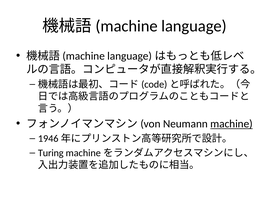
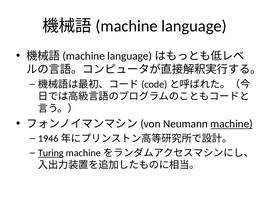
Turing underline: none -> present
